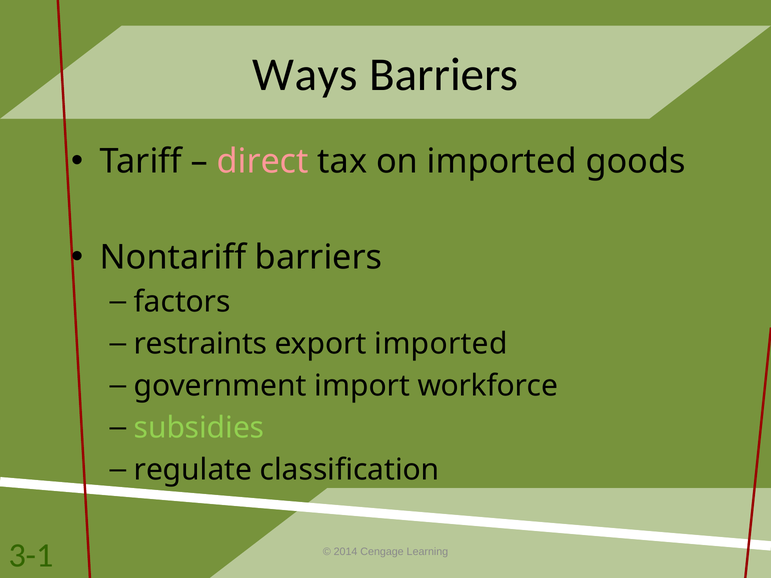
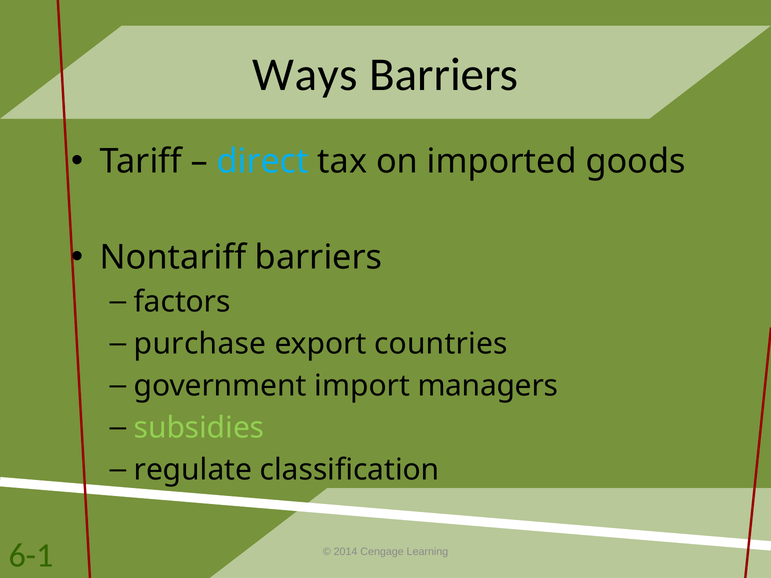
direct colour: pink -> light blue
restraints: restraints -> purchase
export imported: imported -> countries
workforce: workforce -> managers
3-1: 3-1 -> 6-1
